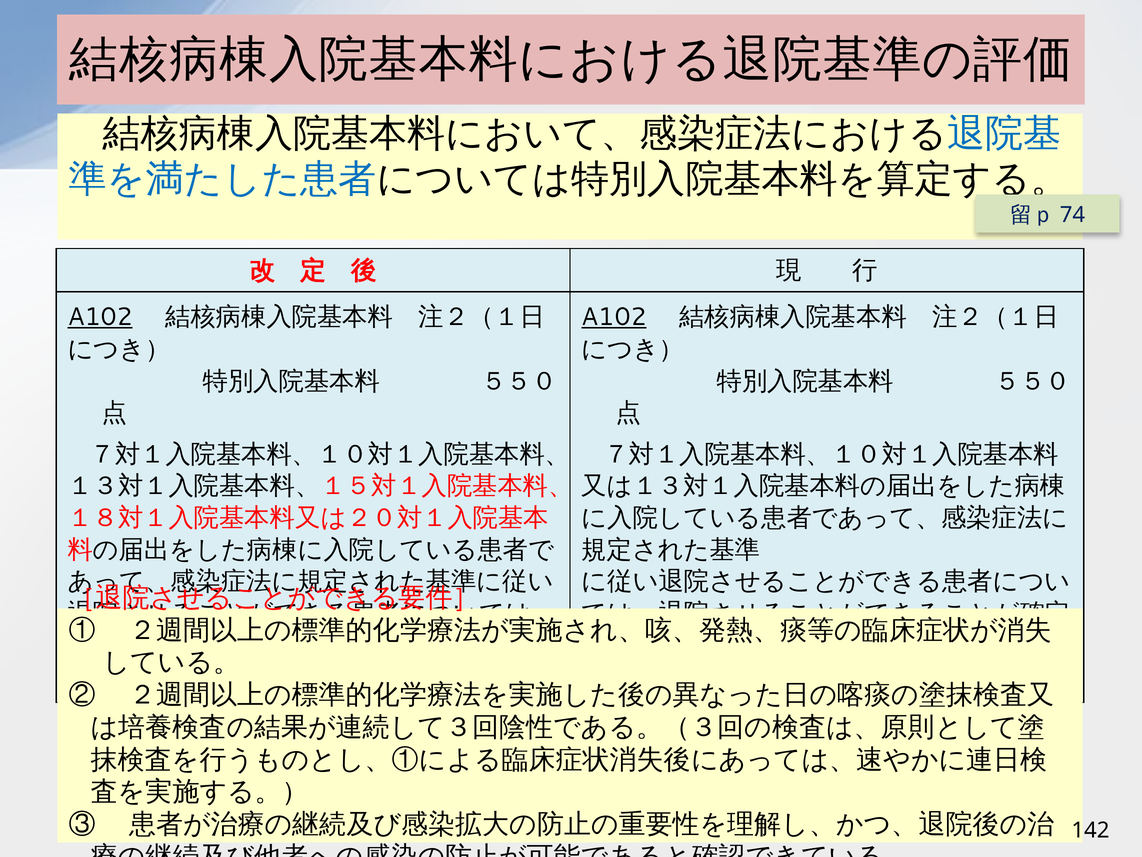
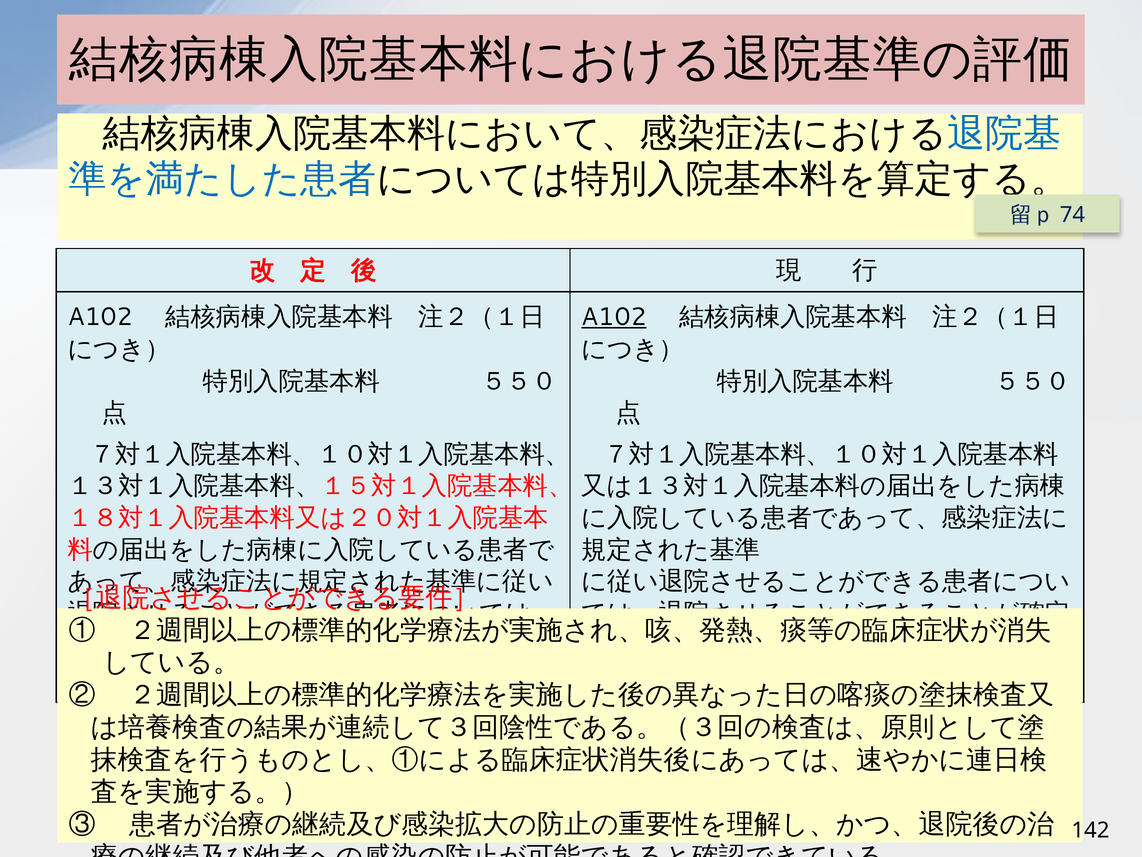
A102 at (100, 317) underline: present -> none
